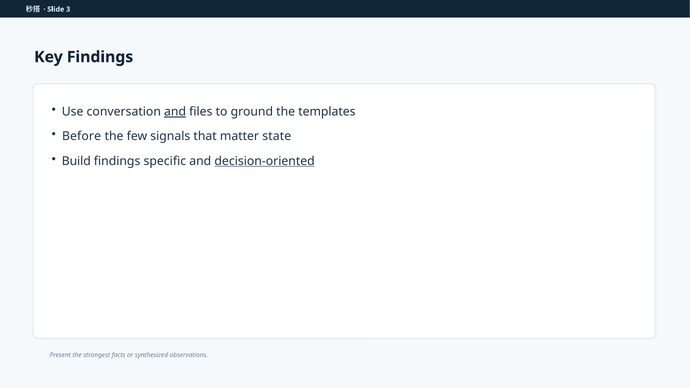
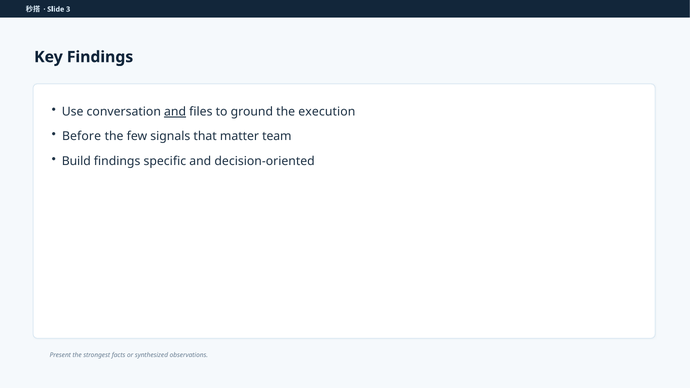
templates: templates -> execution
state: state -> team
decision-oriented underline: present -> none
